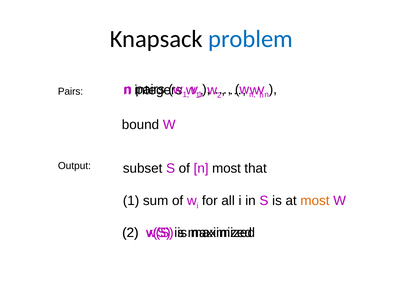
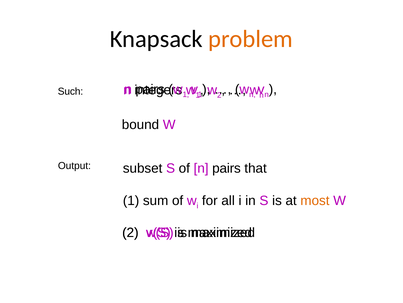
problem colour: blue -> orange
Pairs at (70, 91): Pairs -> Such
of n most: most -> pairs
